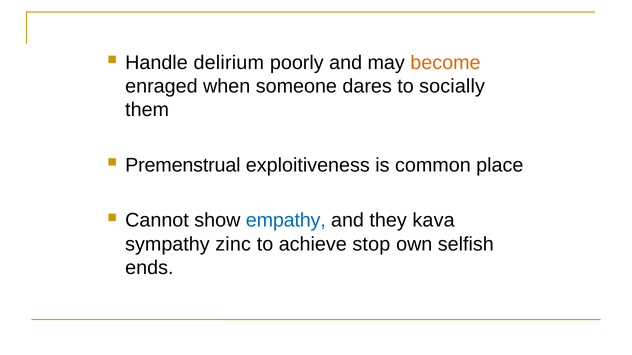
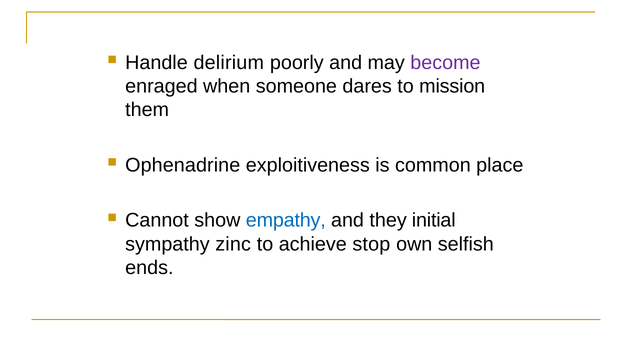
become colour: orange -> purple
socially: socially -> mission
Premenstrual: Premenstrual -> Ophenadrine
kava: kava -> initial
